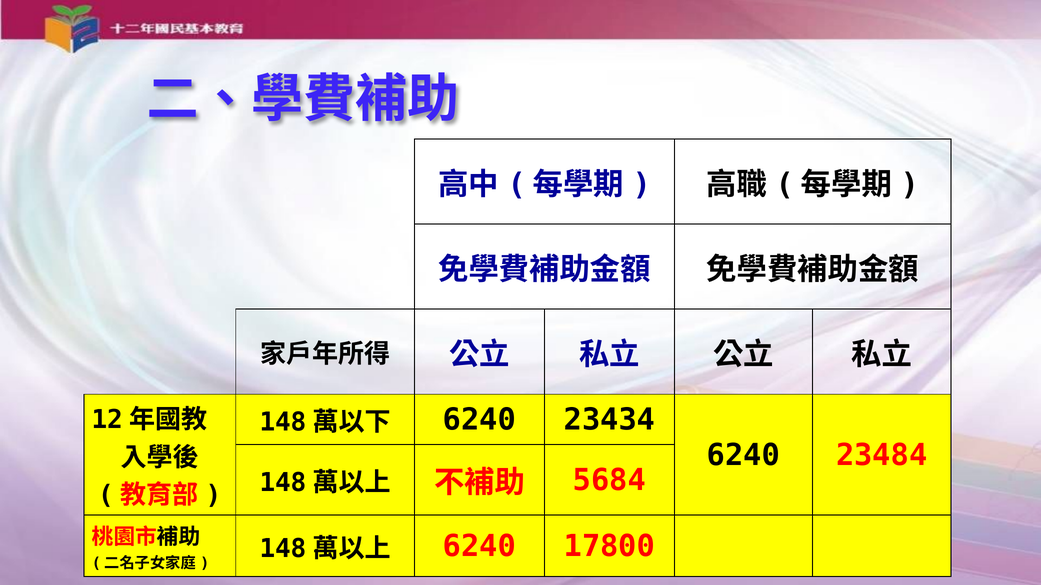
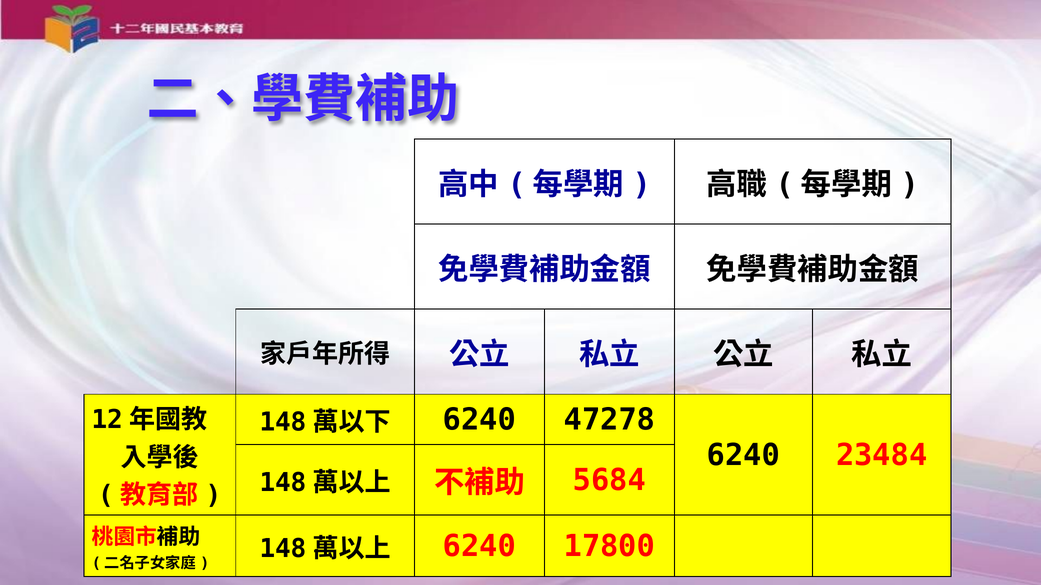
23434: 23434 -> 47278
